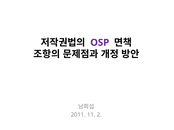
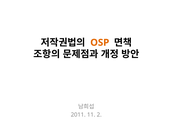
OSP colour: purple -> orange
